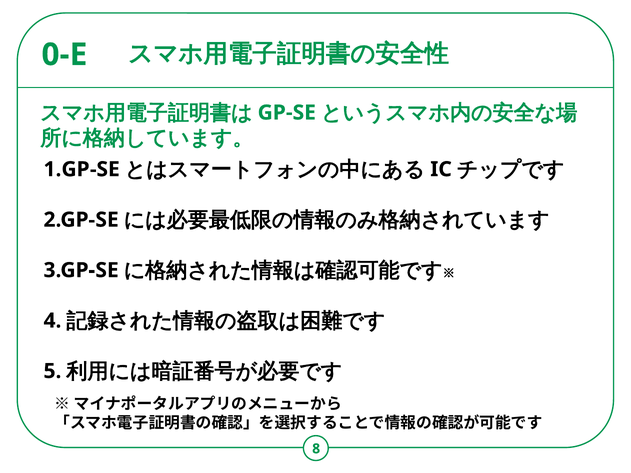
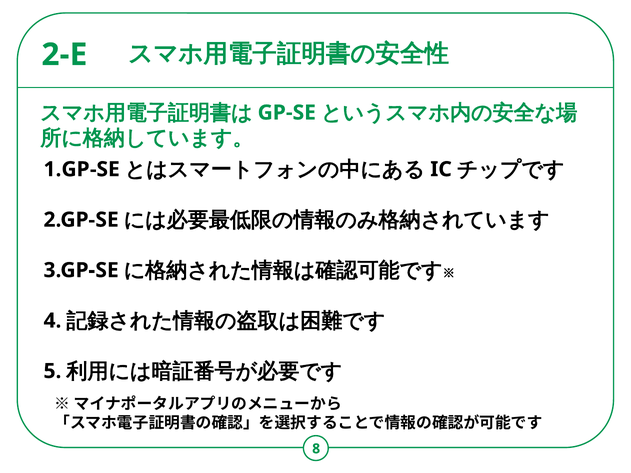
0-E: 0-E -> 2-E
